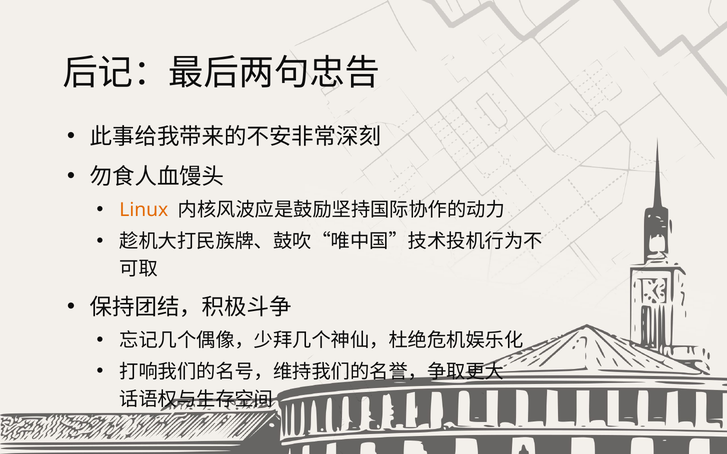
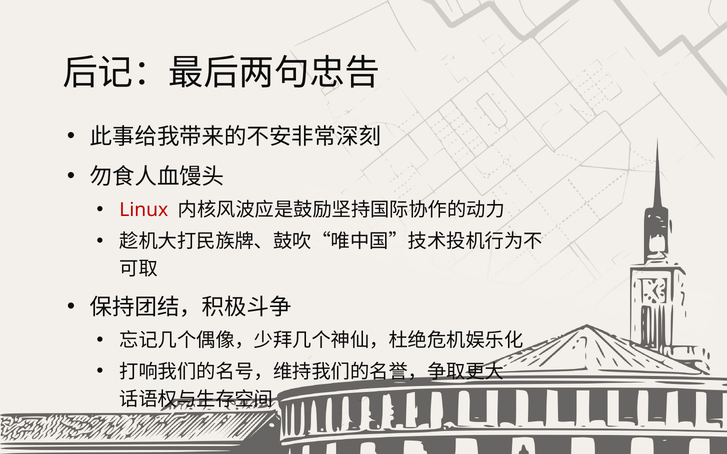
Linux colour: orange -> red
